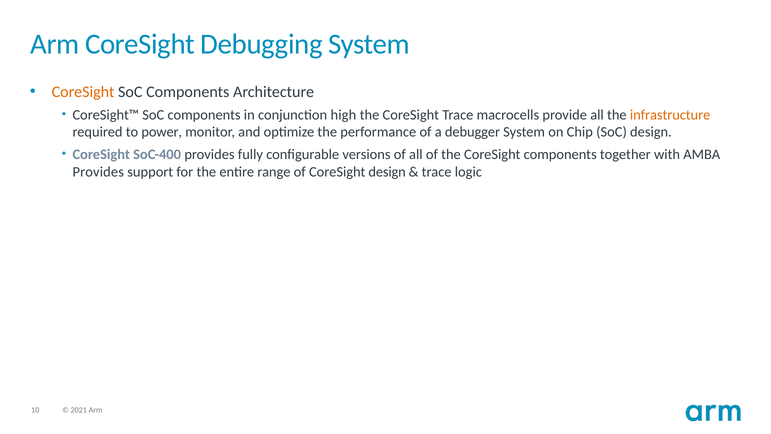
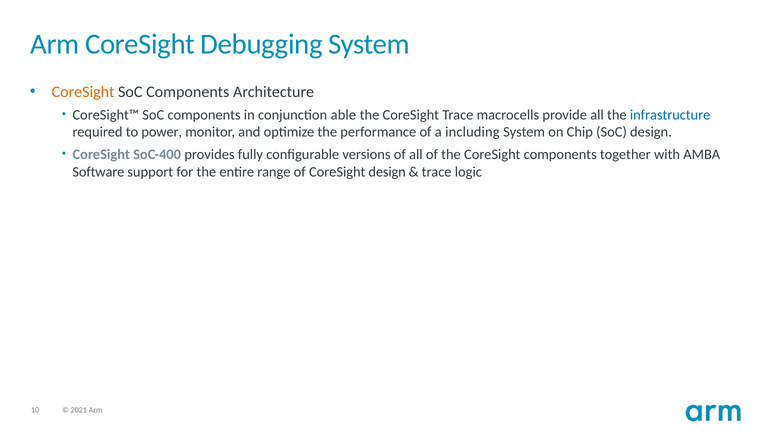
high: high -> able
infrastructure colour: orange -> blue
debugger: debugger -> including
Provides at (98, 172): Provides -> Software
